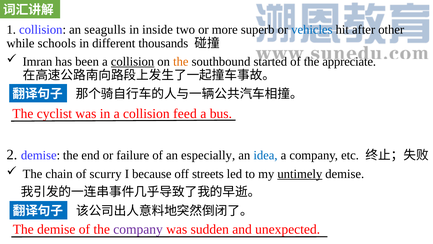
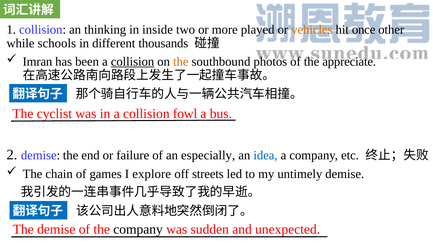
seagulls: seagulls -> thinking
superb: superb -> played
vehicles colour: blue -> orange
after: after -> once
started: started -> photos
feed: feed -> fowl
scurry: scurry -> games
because: because -> explore
untimely underline: present -> none
company at (138, 229) colour: purple -> black
